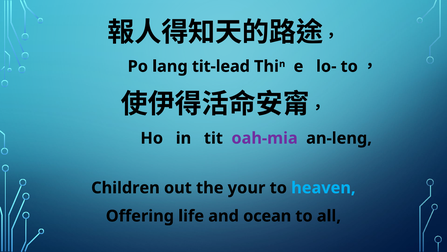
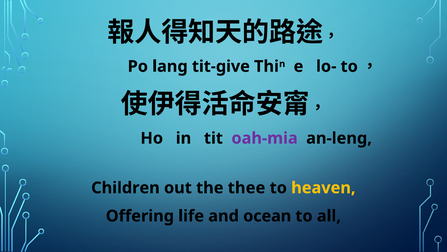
tit-lead: tit-lead -> tit-give
your: your -> thee
heaven colour: light blue -> yellow
